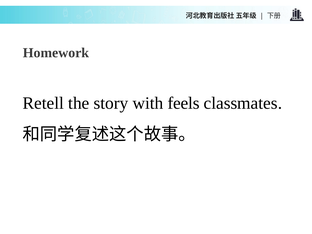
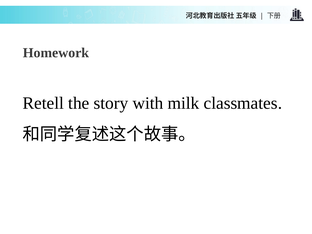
feels: feels -> milk
